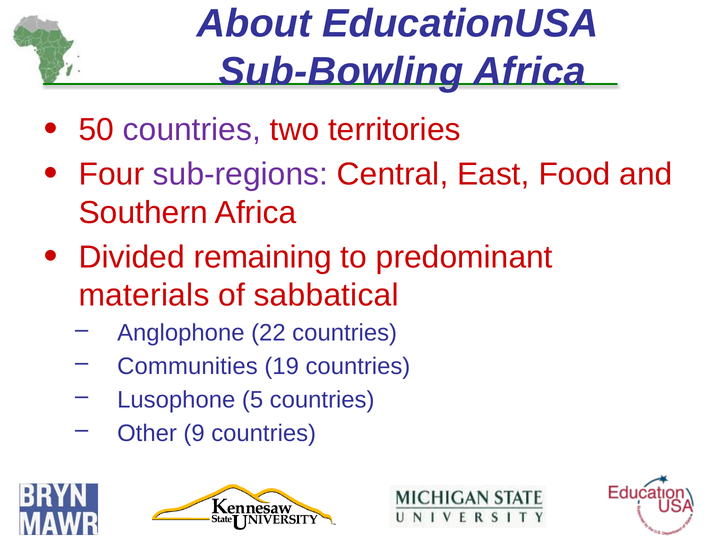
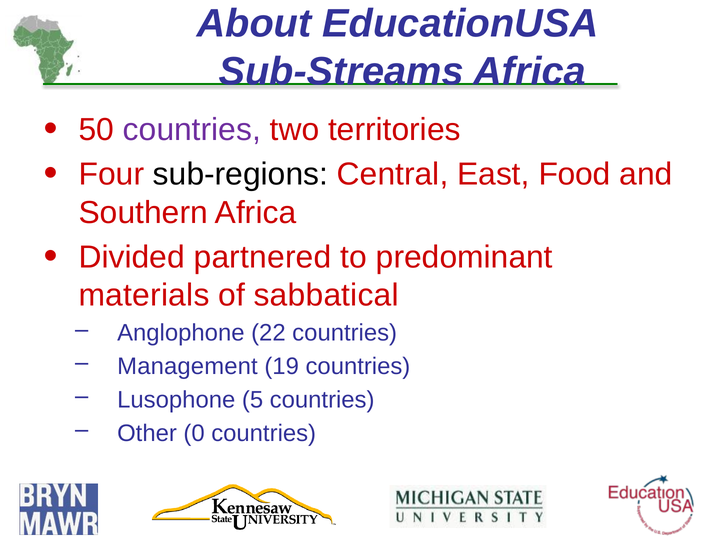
Sub-Bowling: Sub-Bowling -> Sub-Streams
sub-regions colour: purple -> black
remaining: remaining -> partnered
Communities: Communities -> Management
9: 9 -> 0
